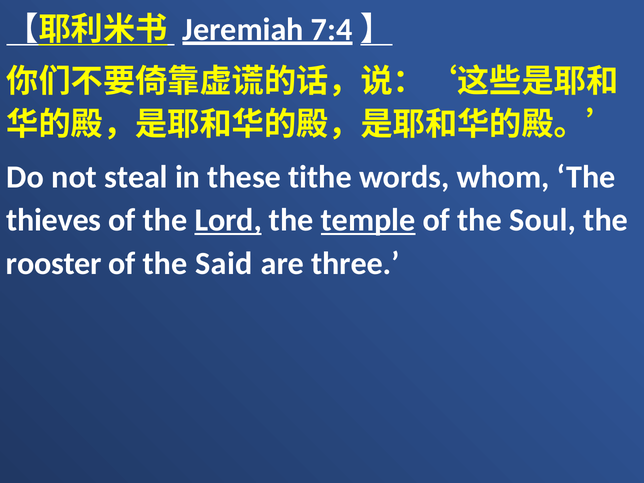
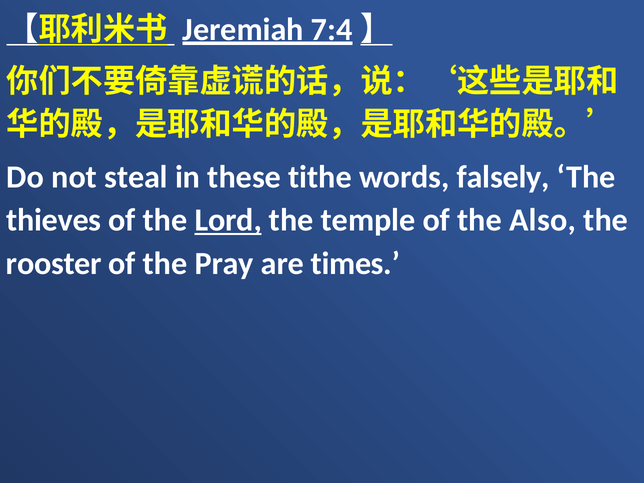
whom: whom -> falsely
temple underline: present -> none
Soul: Soul -> Also
Said: Said -> Pray
three: three -> times
